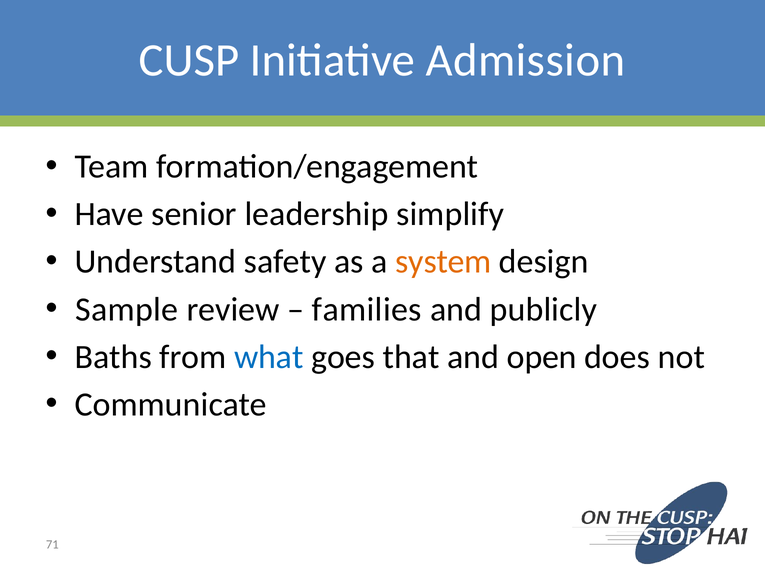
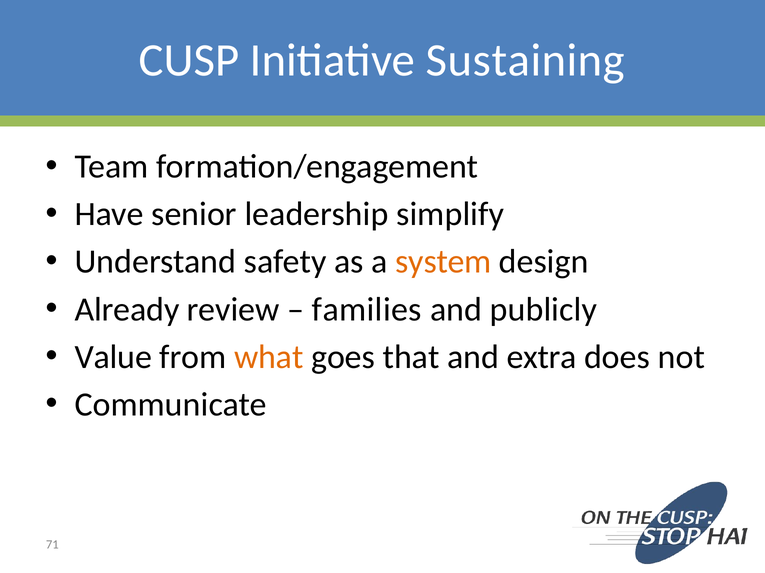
Admission: Admission -> Sustaining
Sample: Sample -> Already
Baths: Baths -> Value
what colour: blue -> orange
open: open -> extra
